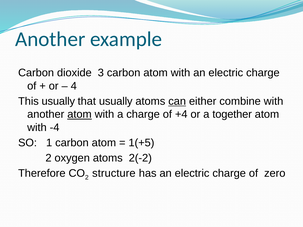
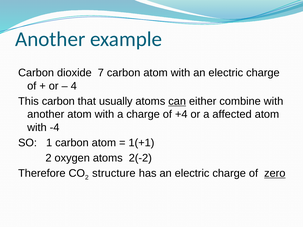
3: 3 -> 7
This usually: usually -> carbon
atom at (80, 115) underline: present -> none
together: together -> affected
1(+5: 1(+5 -> 1(+1
zero underline: none -> present
